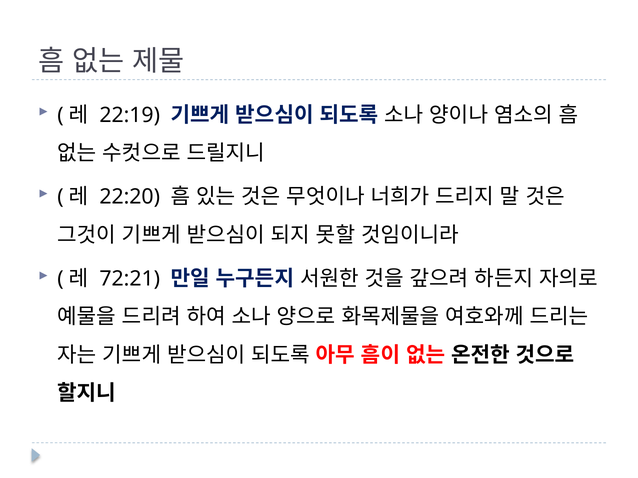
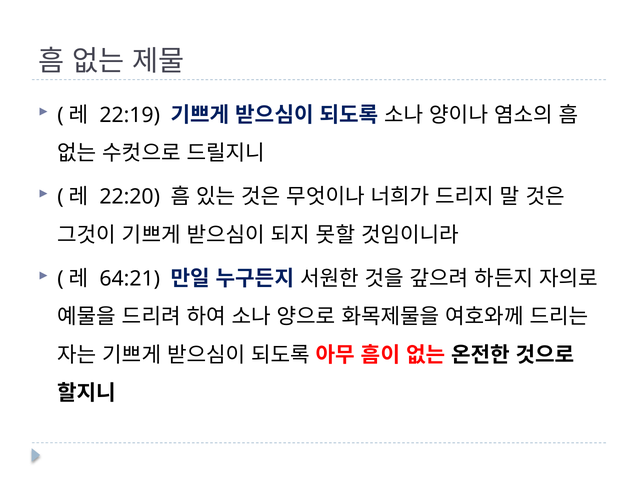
72:21: 72:21 -> 64:21
